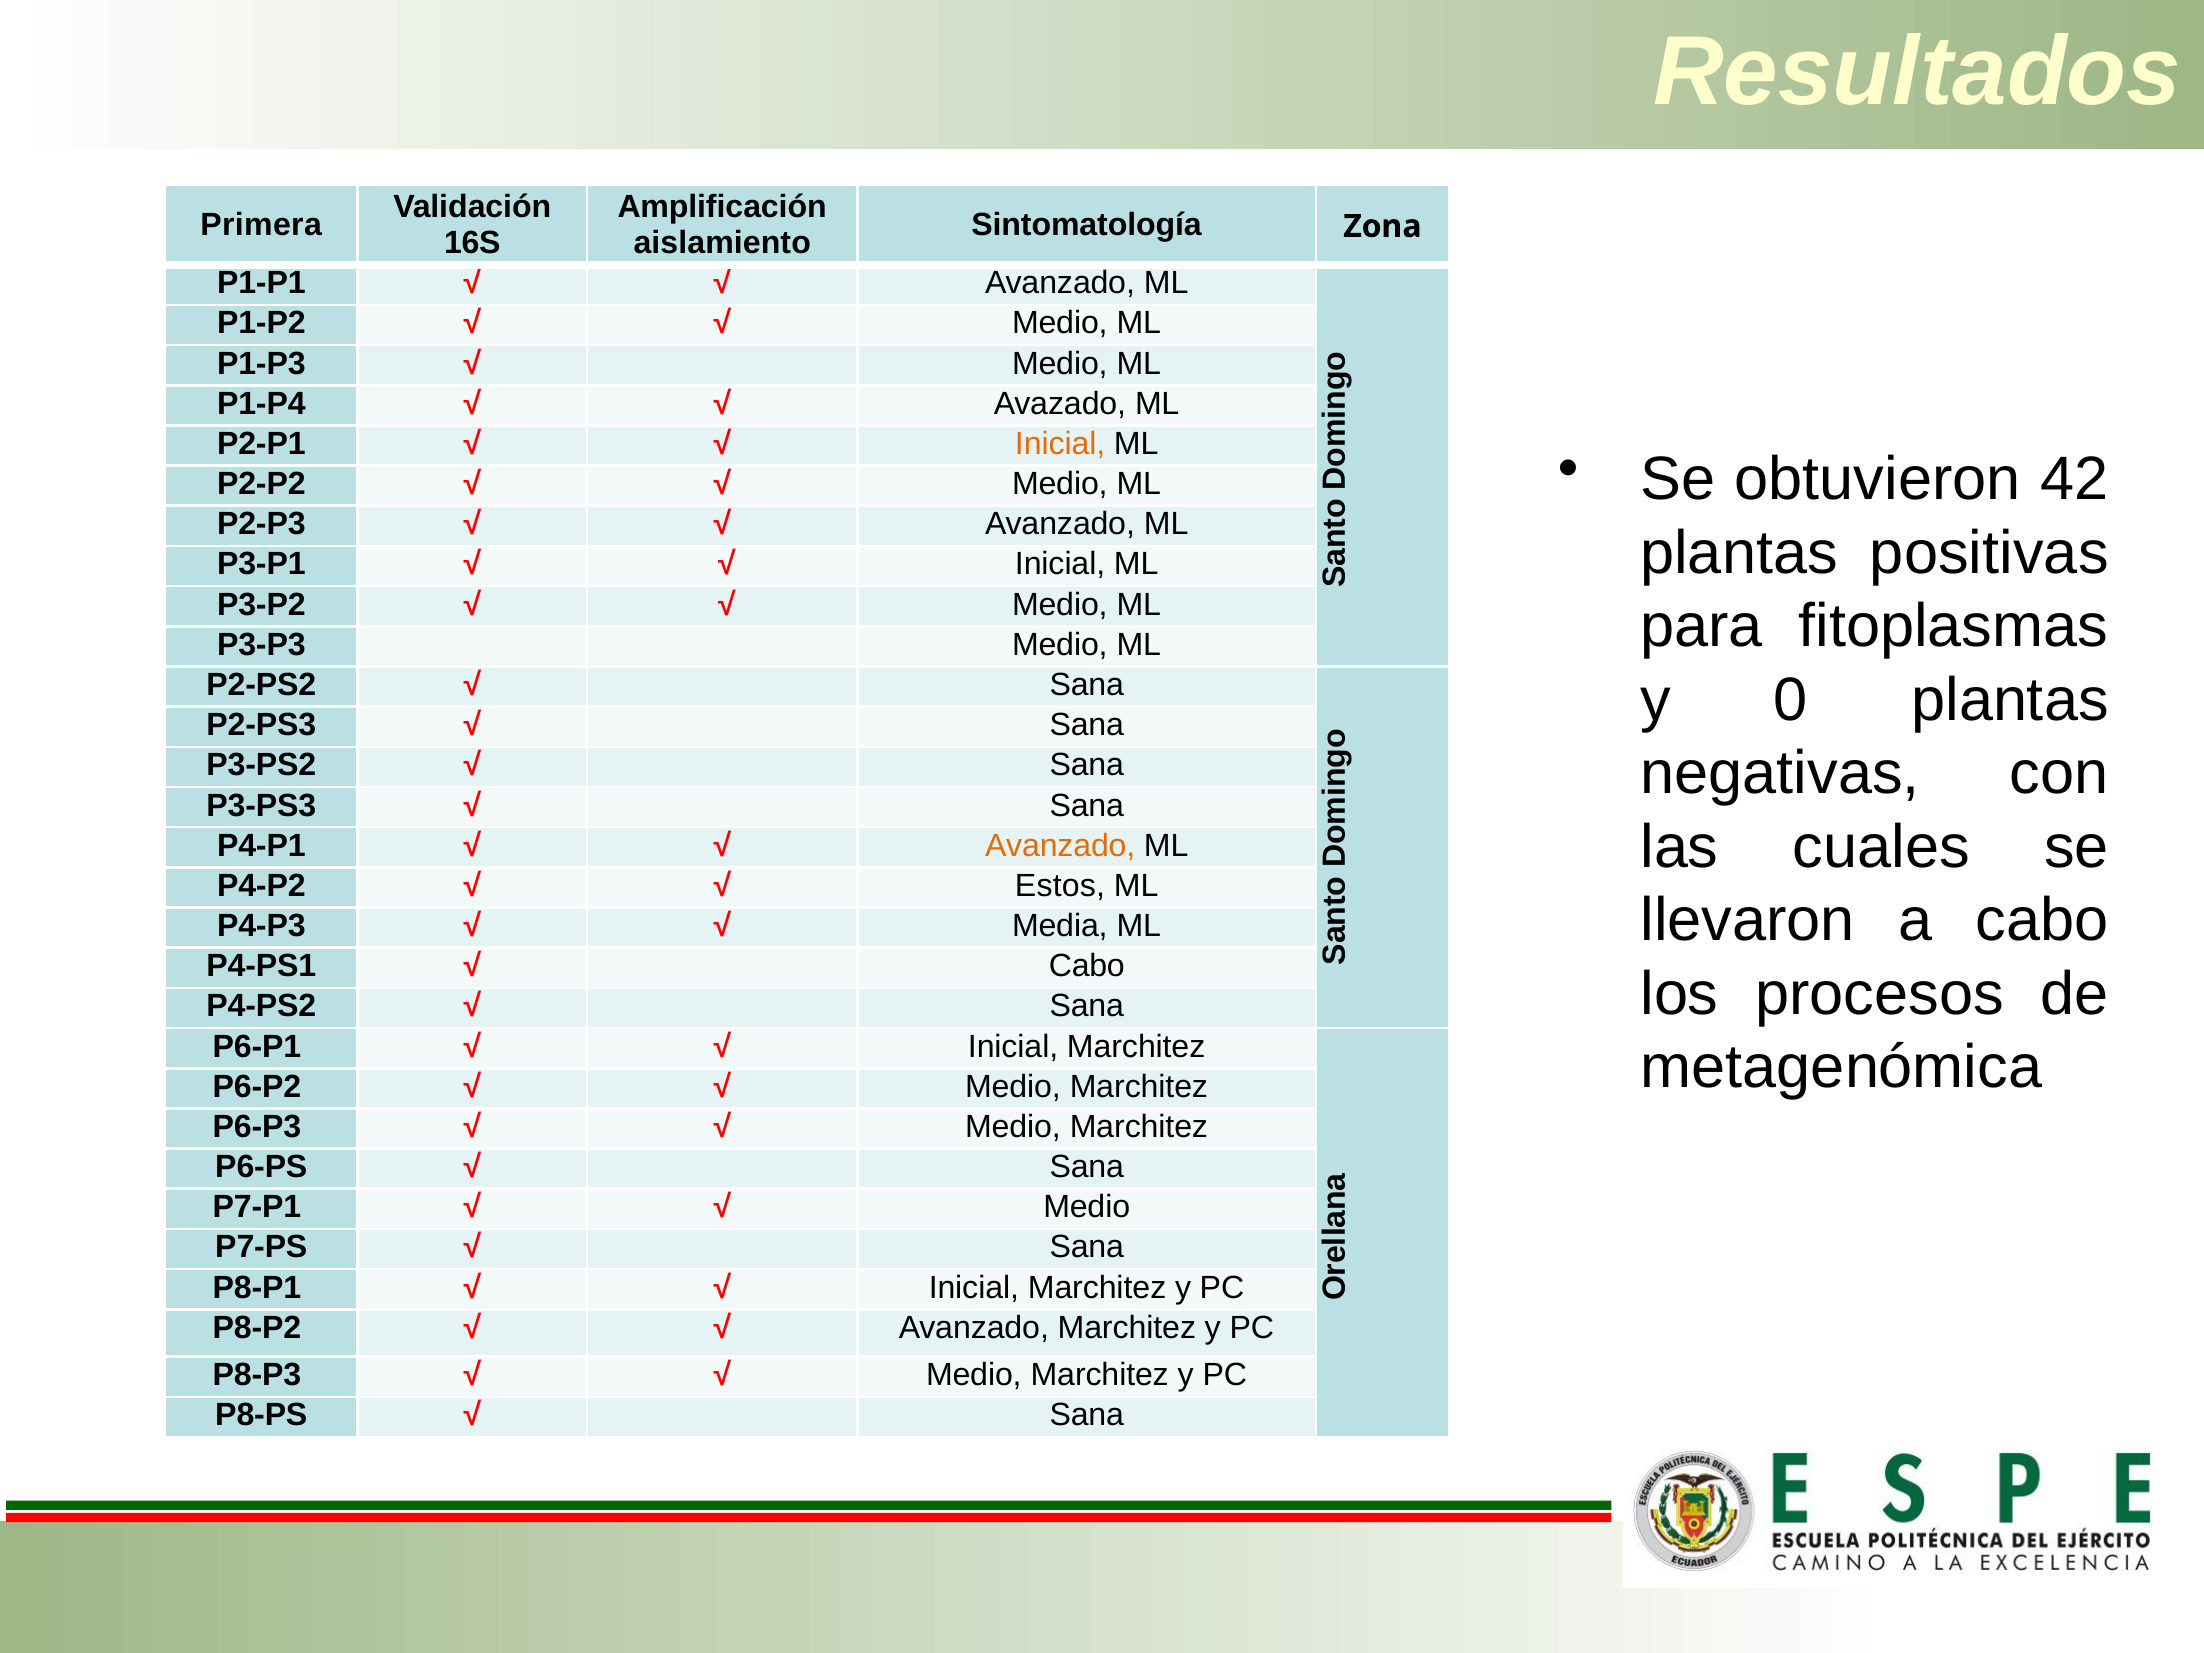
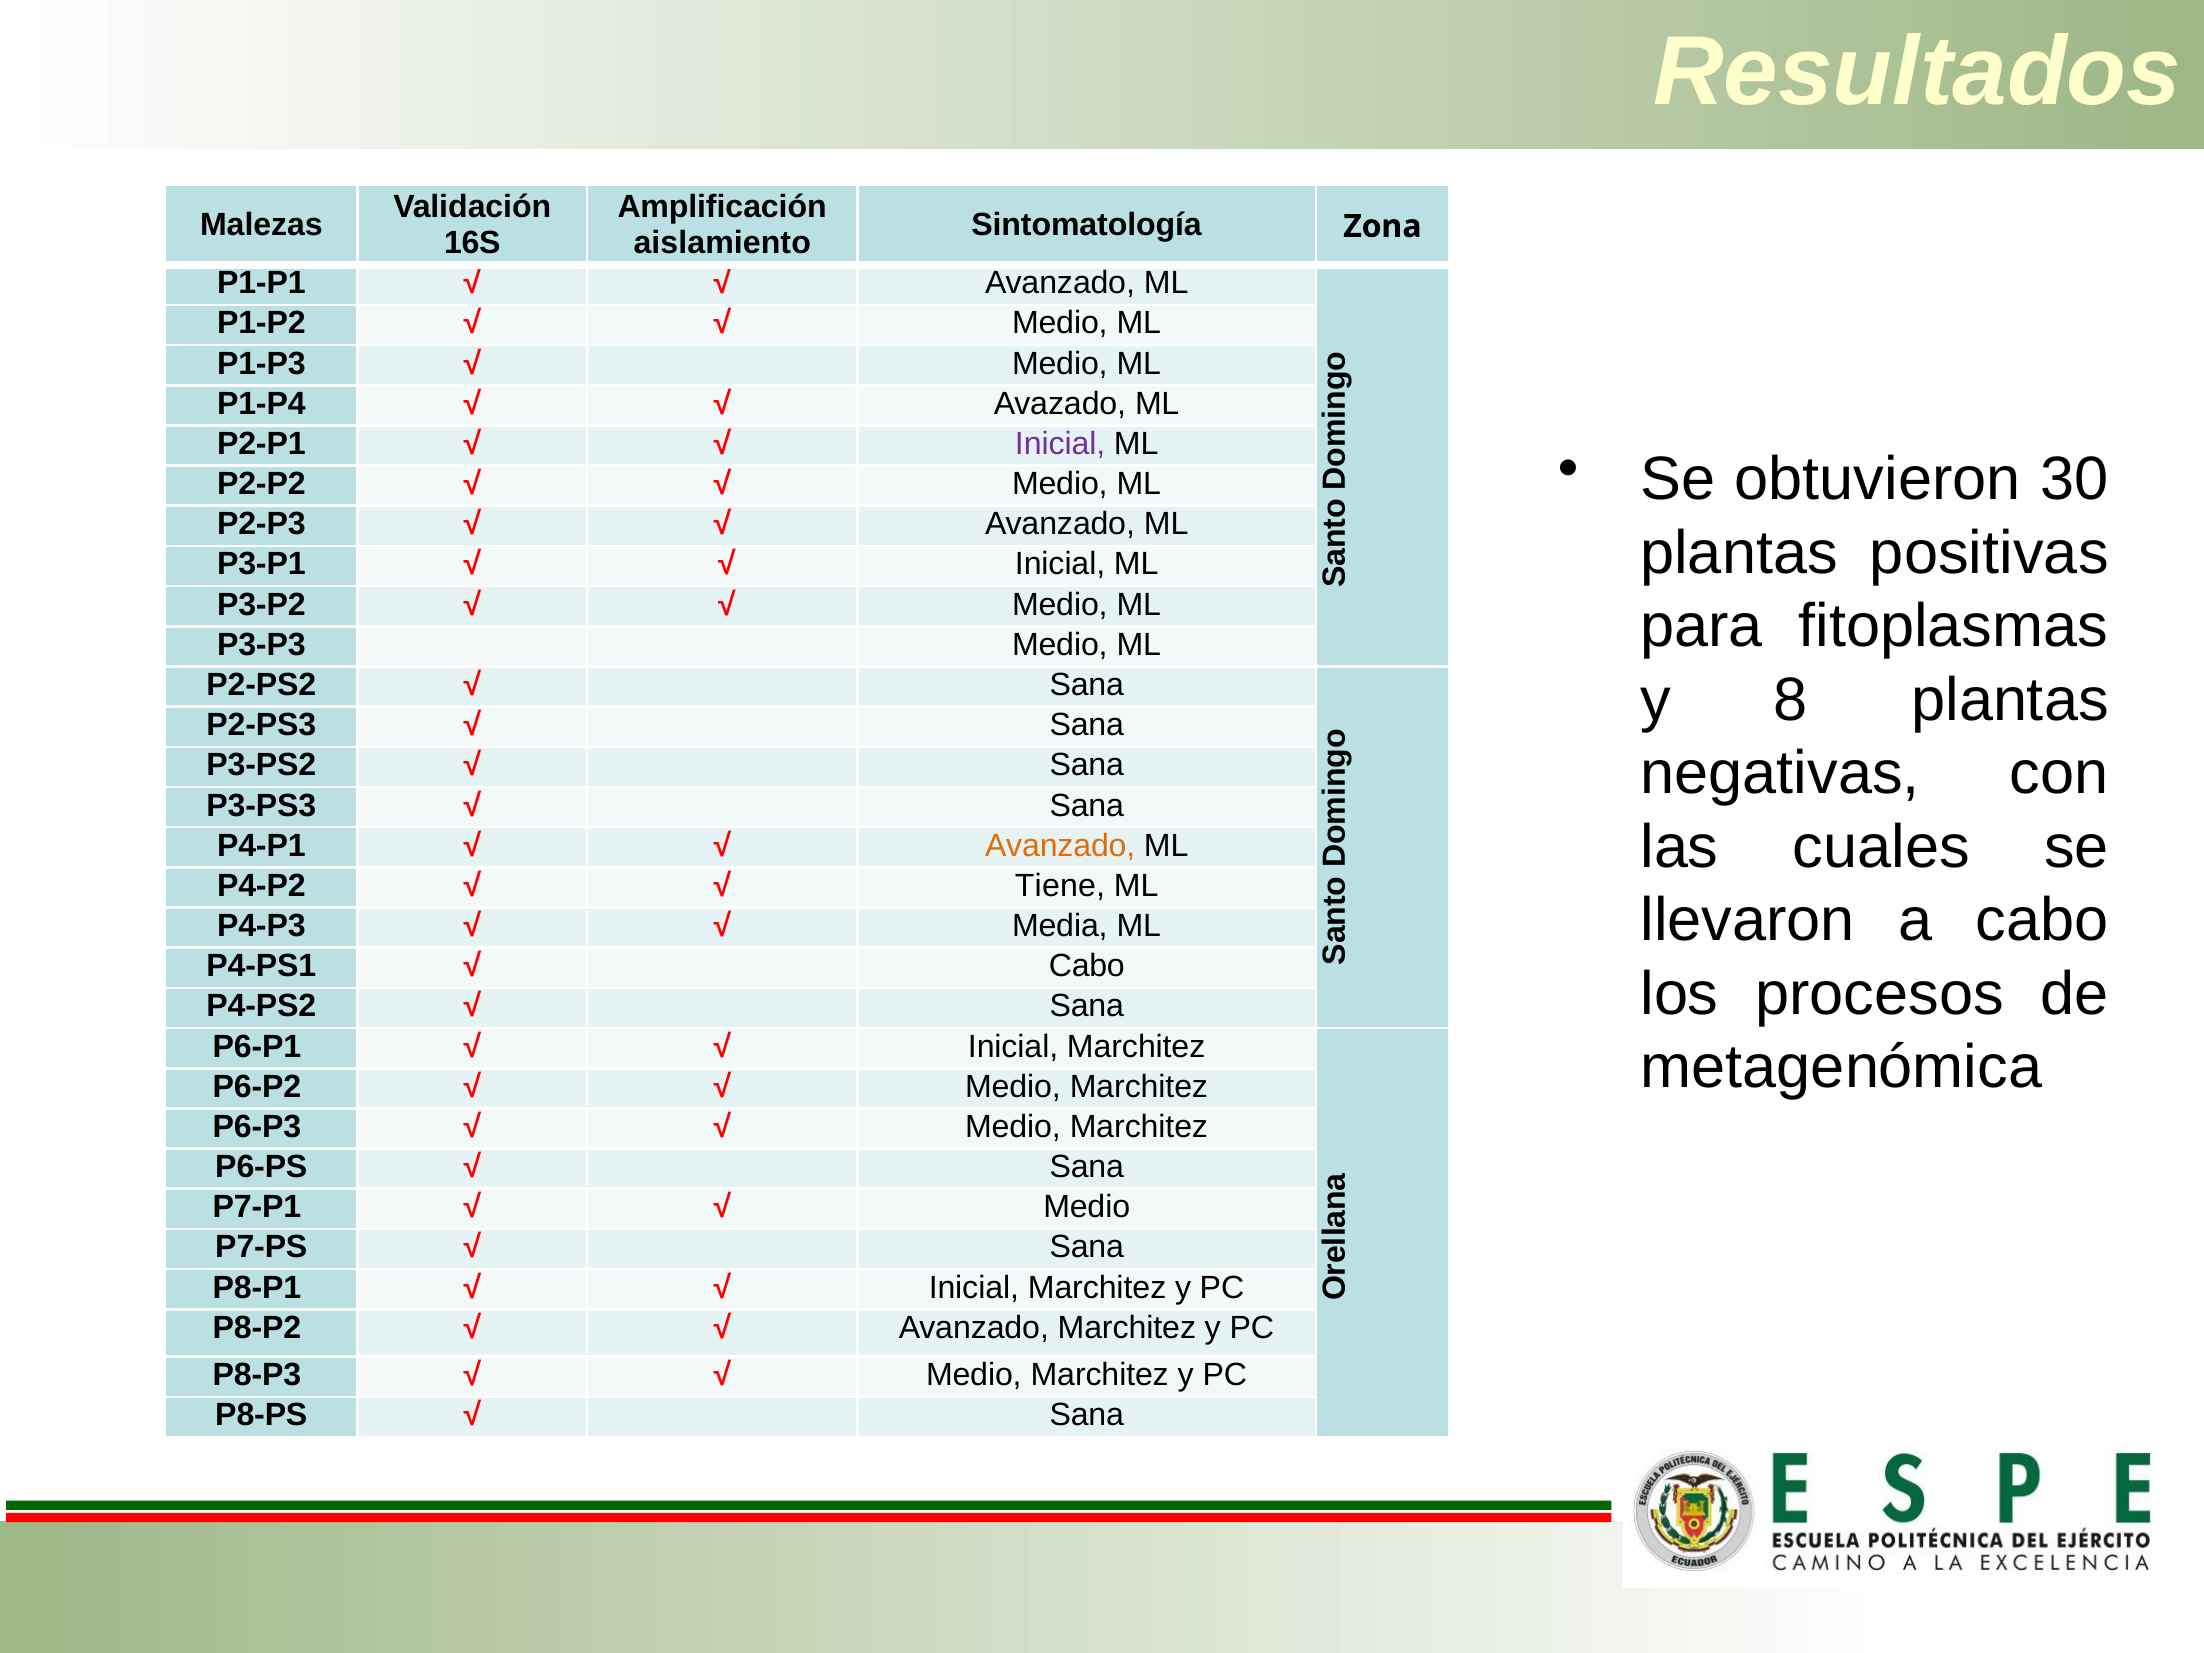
Primera: Primera -> Malezas
Inicial at (1060, 444) colour: orange -> purple
42: 42 -> 30
0: 0 -> 8
Estos: Estos -> Tiene
